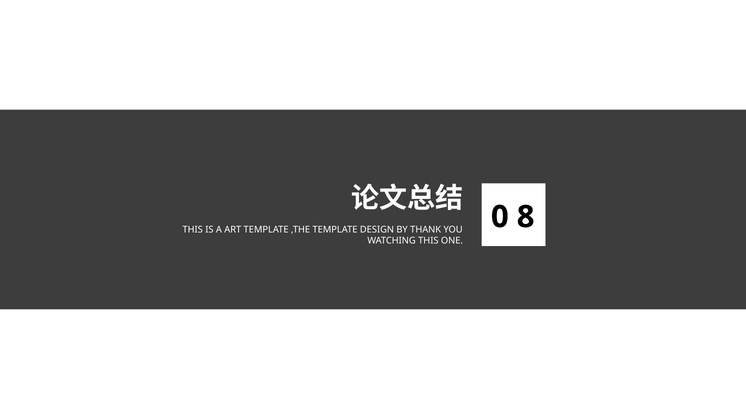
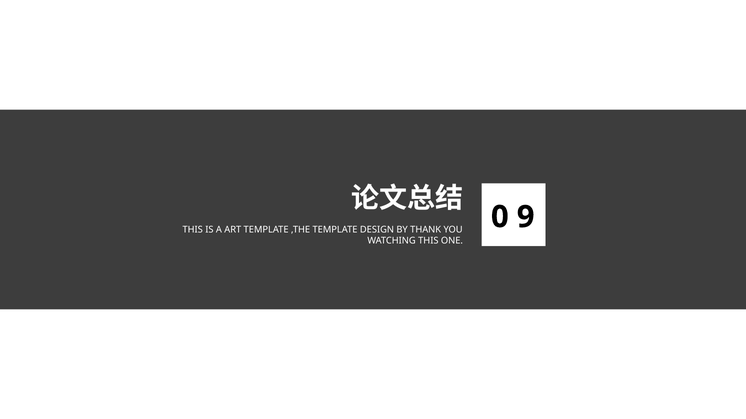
8: 8 -> 9
